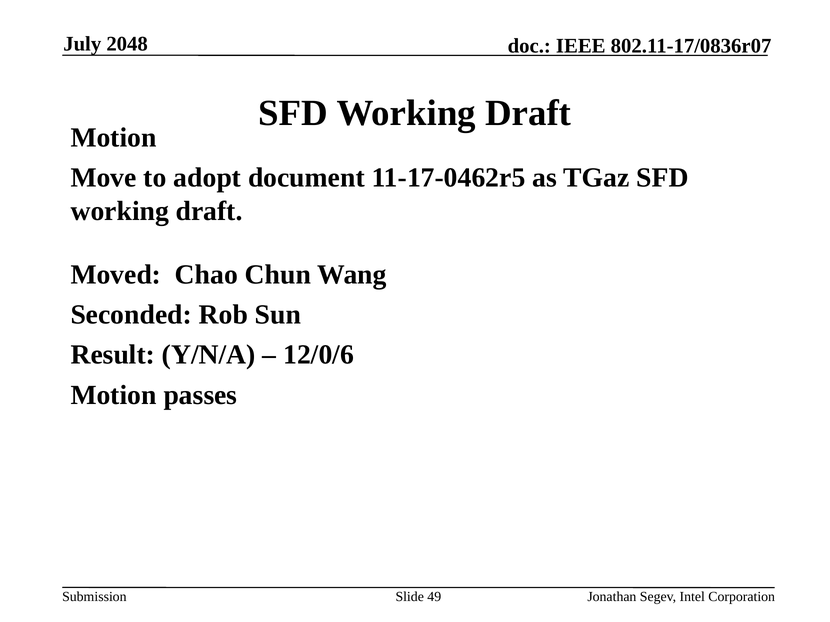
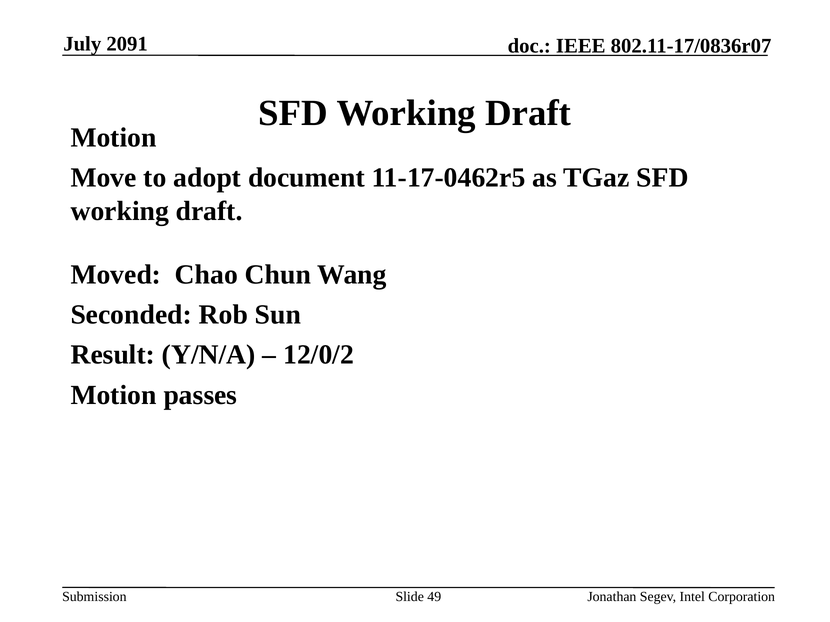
2048: 2048 -> 2091
12/0/6: 12/0/6 -> 12/0/2
